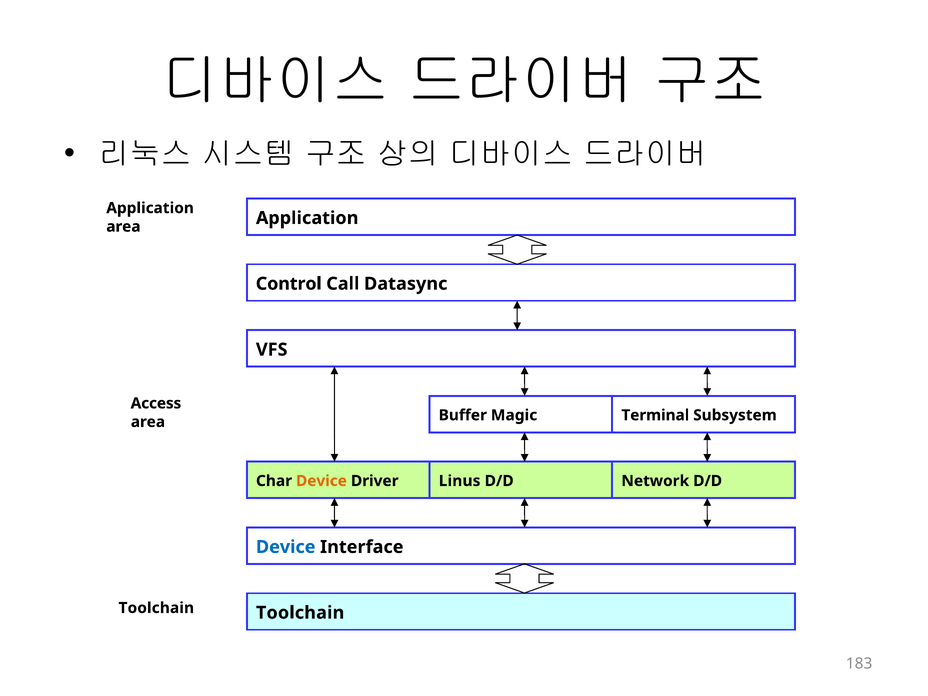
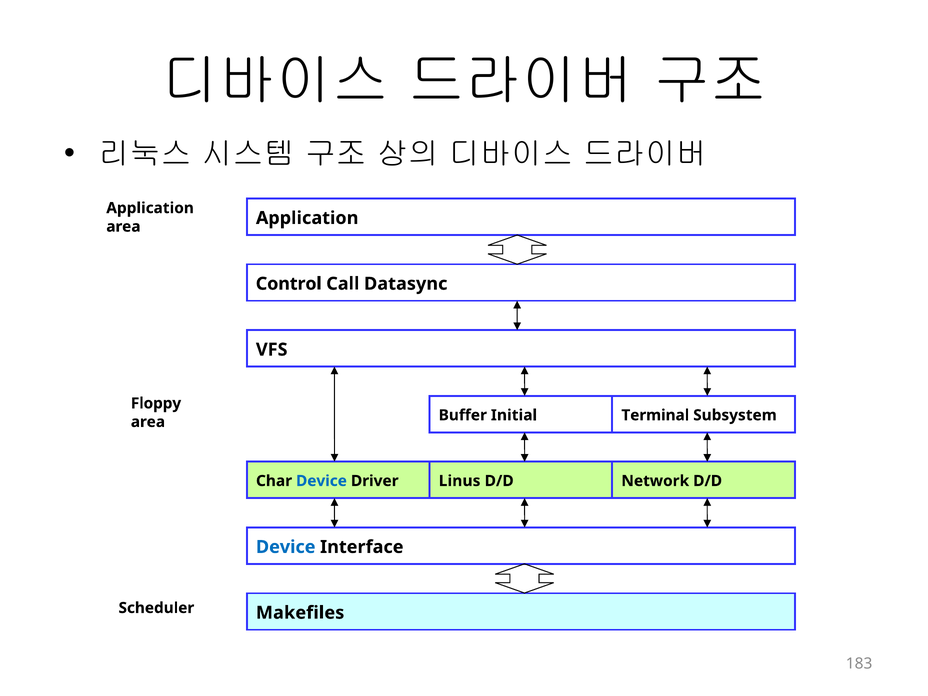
Access: Access -> Floppy
Magic: Magic -> Initial
Device at (321, 481) colour: orange -> blue
Toolchain at (156, 608): Toolchain -> Scheduler
Toolchain at (300, 613): Toolchain -> Makefiles
